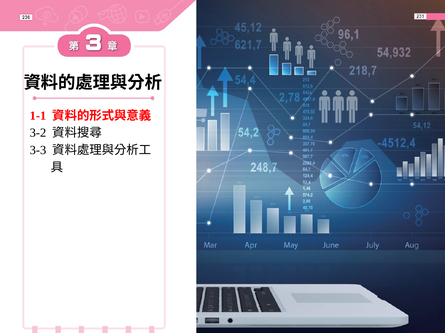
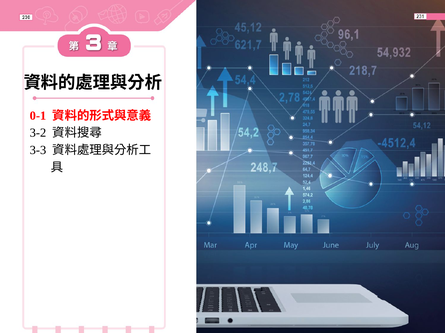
1-1: 1-1 -> 0-1
